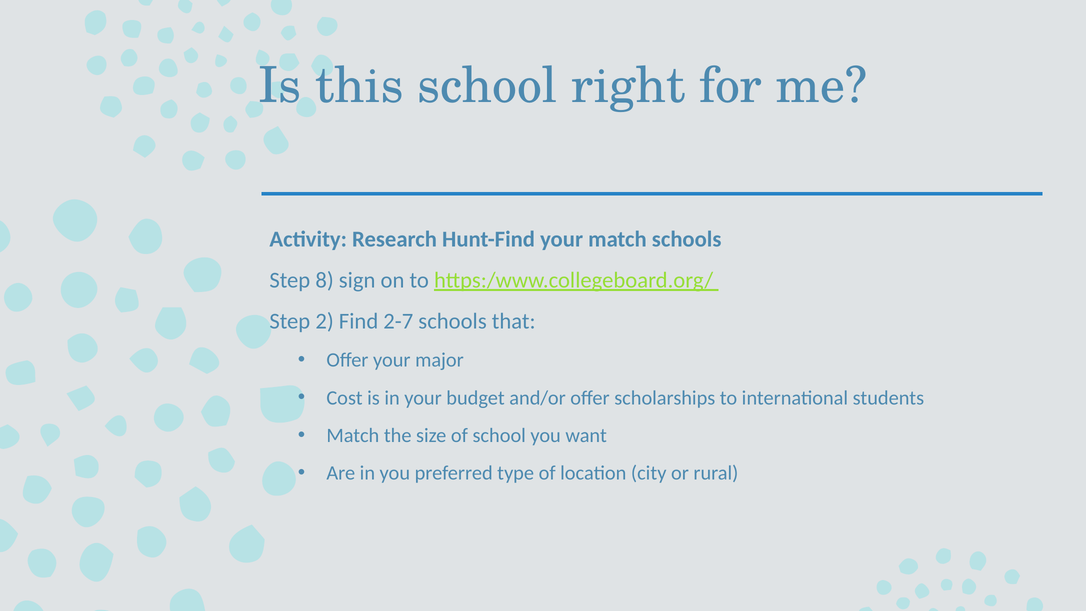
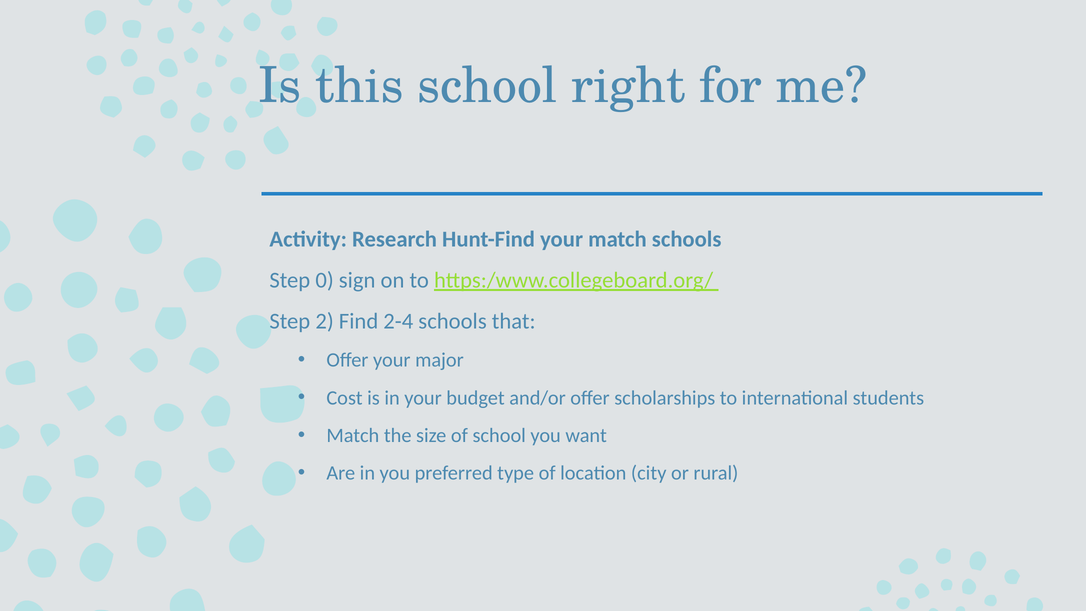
8: 8 -> 0
2-7: 2-7 -> 2-4
